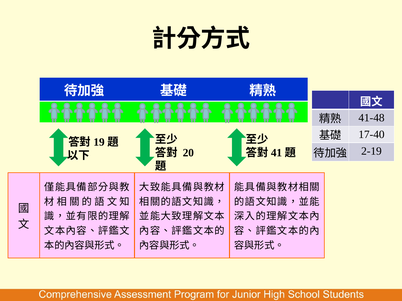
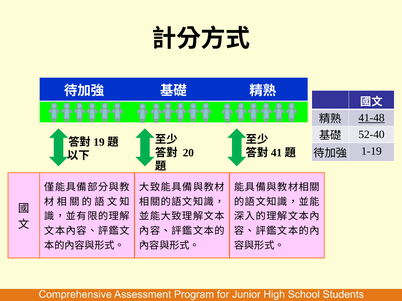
41-48 underline: none -> present
17-40: 17-40 -> 52-40
2-19: 2-19 -> 1-19
